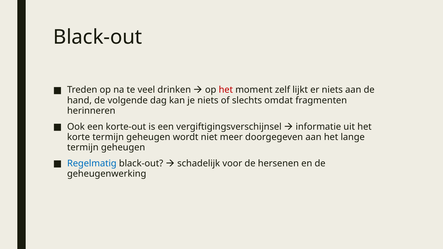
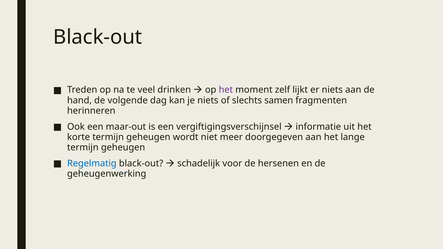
het at (226, 90) colour: red -> purple
omdat: omdat -> samen
korte-out: korte-out -> maar-out
